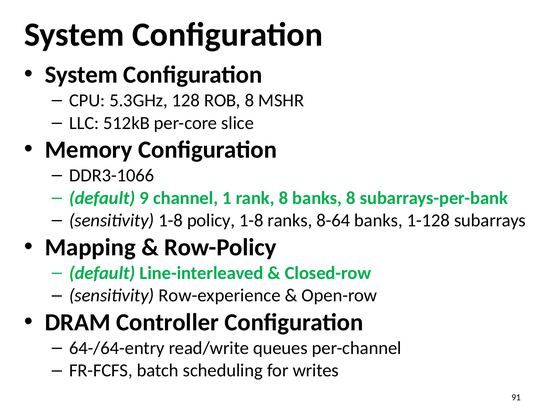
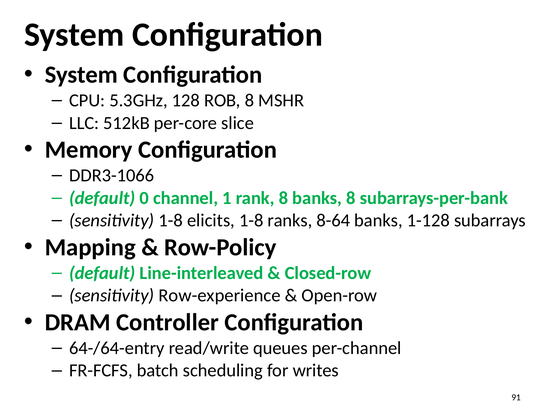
9: 9 -> 0
policy: policy -> elicits
